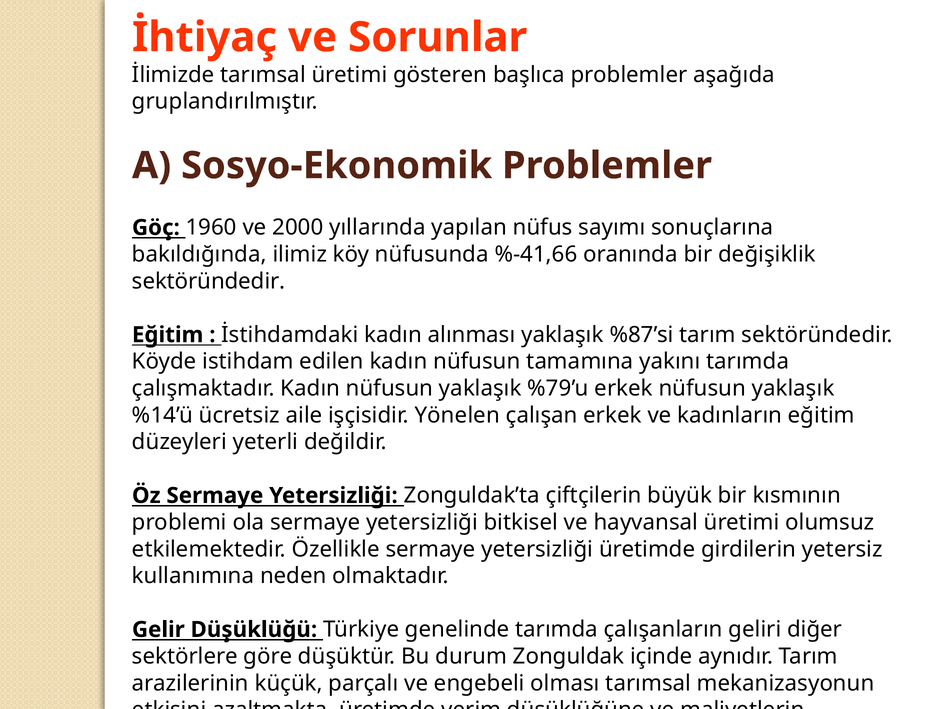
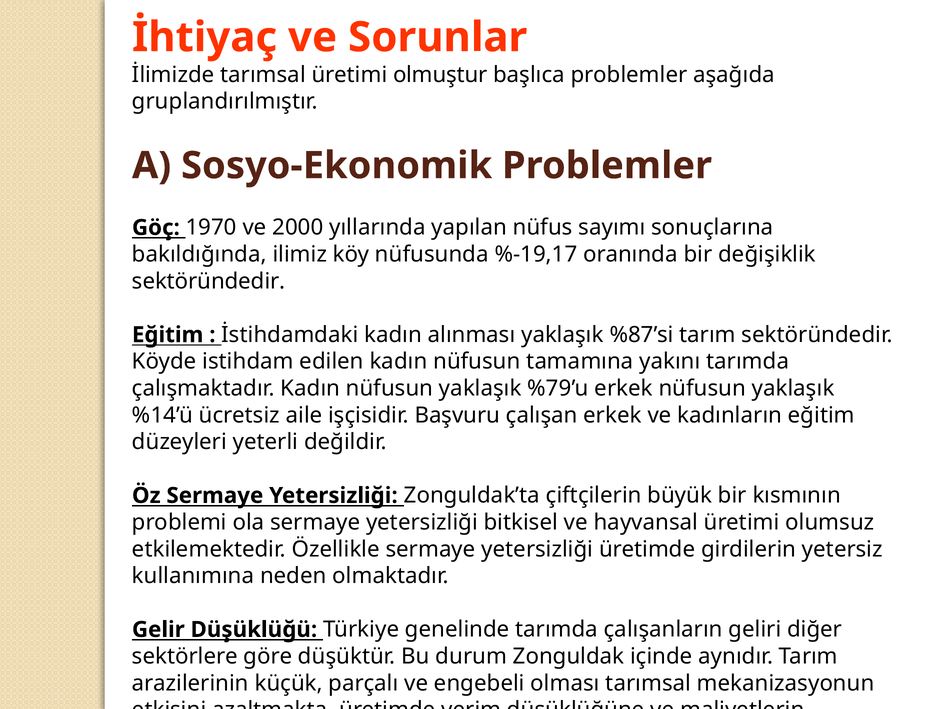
gösteren: gösteren -> olmuştur
1960: 1960 -> 1970
%-41,66: %-41,66 -> %-19,17
Yönelen: Yönelen -> Başvuru
